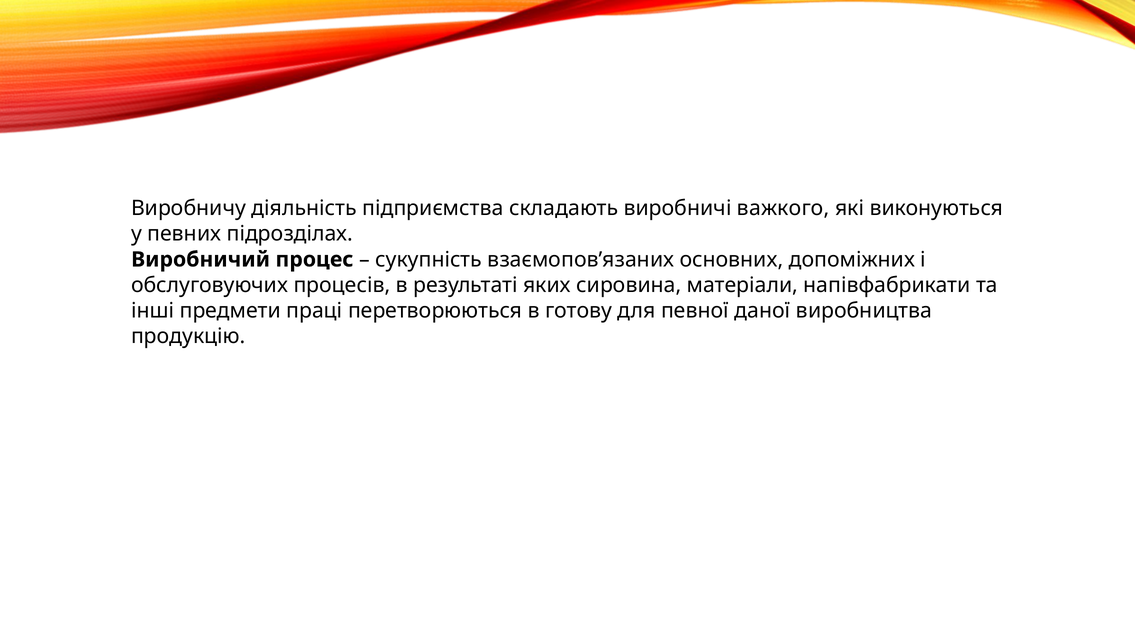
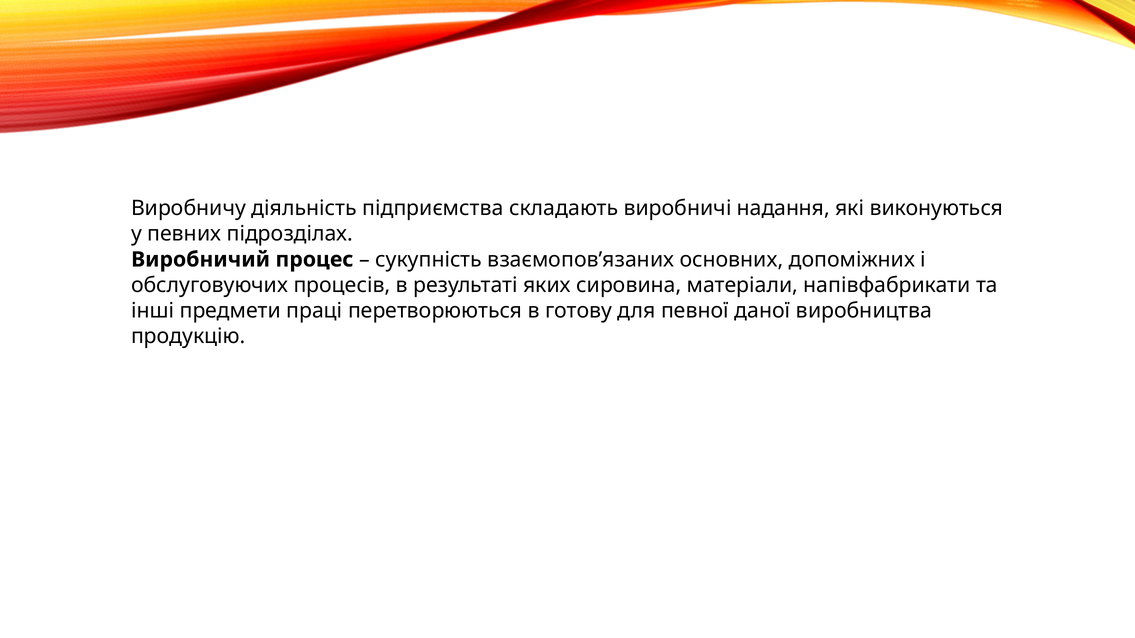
важкого: важкого -> надання
